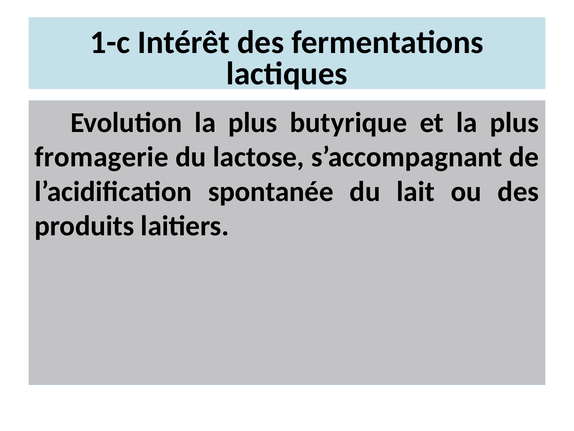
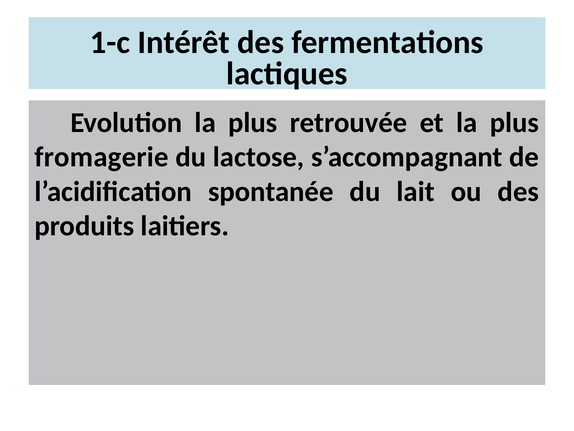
butyrique: butyrique -> retrouvée
